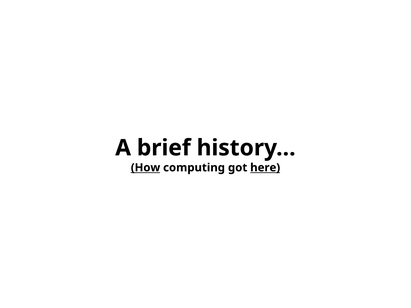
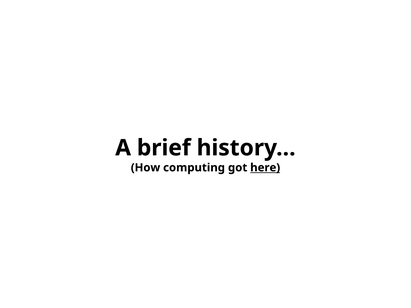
How underline: present -> none
